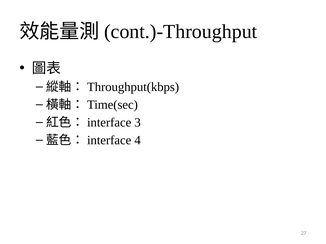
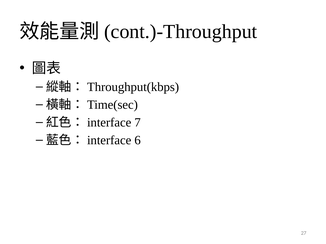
3: 3 -> 7
4: 4 -> 6
